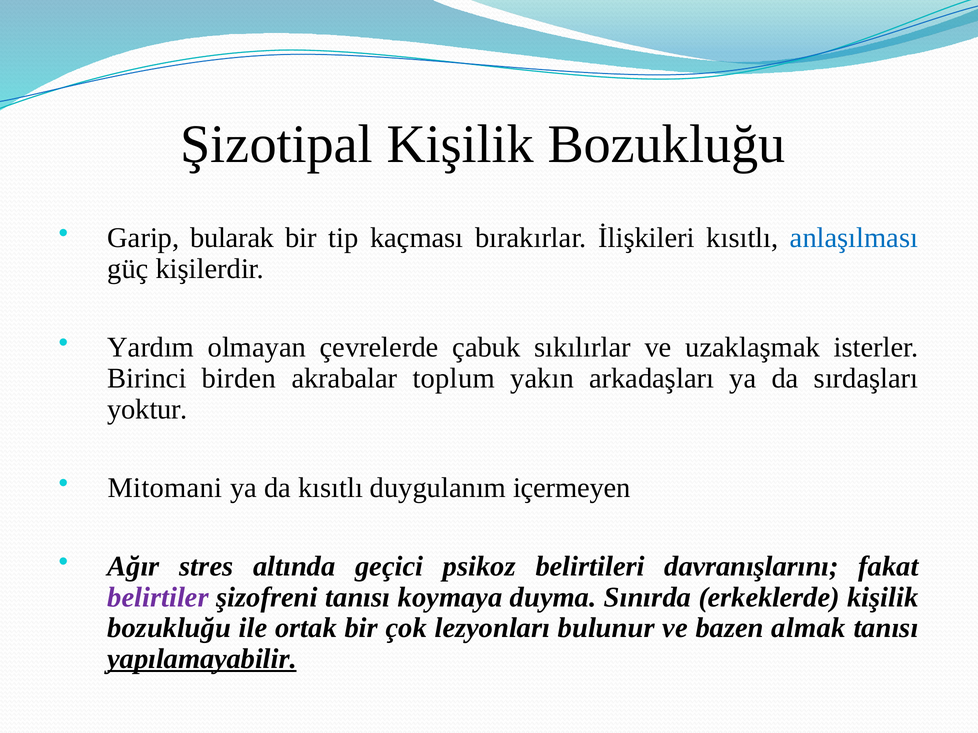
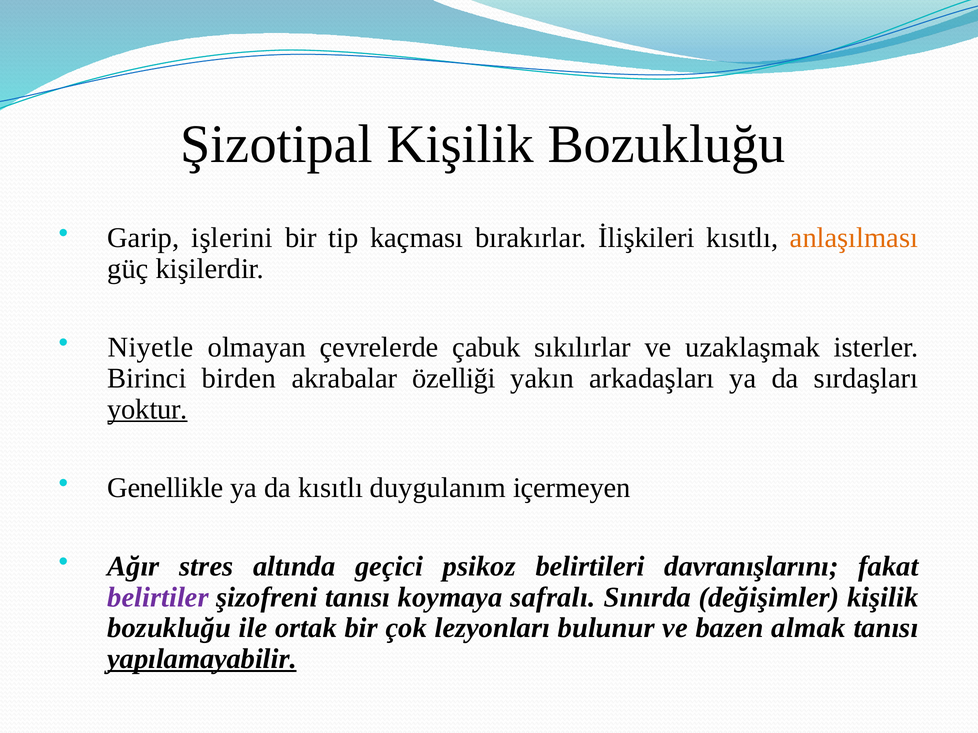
bularak: bularak -> işlerini
anlaşılması colour: blue -> orange
Yardım: Yardım -> Niyetle
toplum: toplum -> özelliği
yoktur underline: none -> present
Mitomani: Mitomani -> Genellikle
duyma: duyma -> safralı
erkeklerde: erkeklerde -> değişimler
